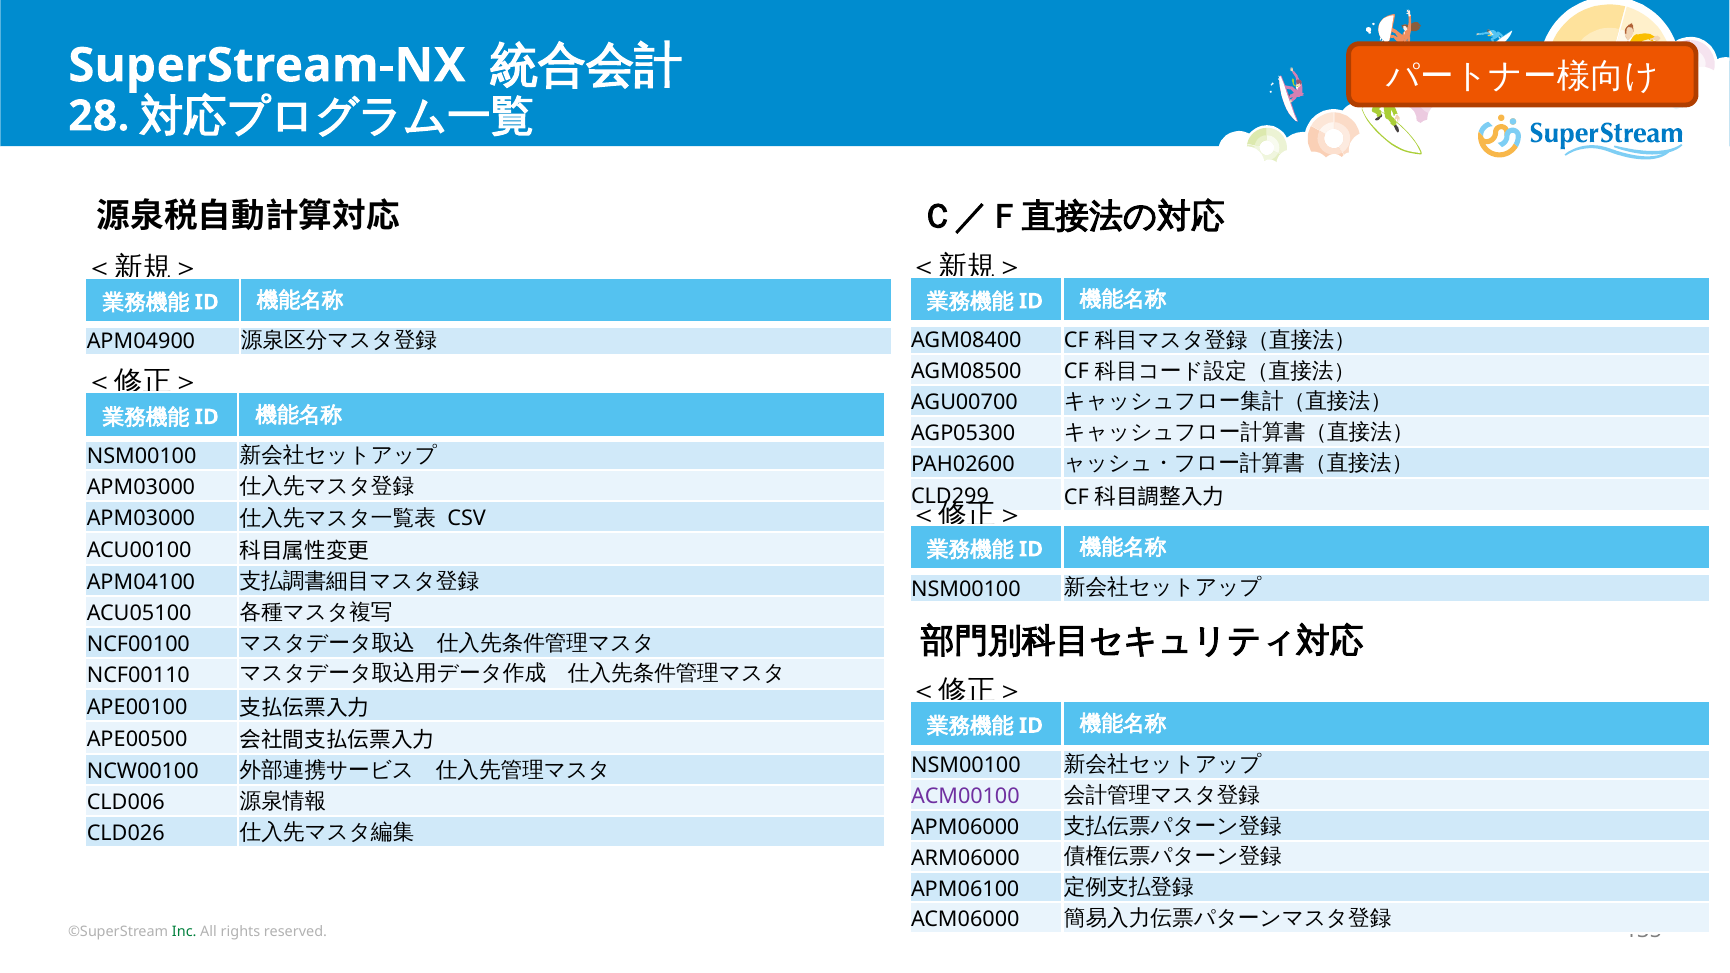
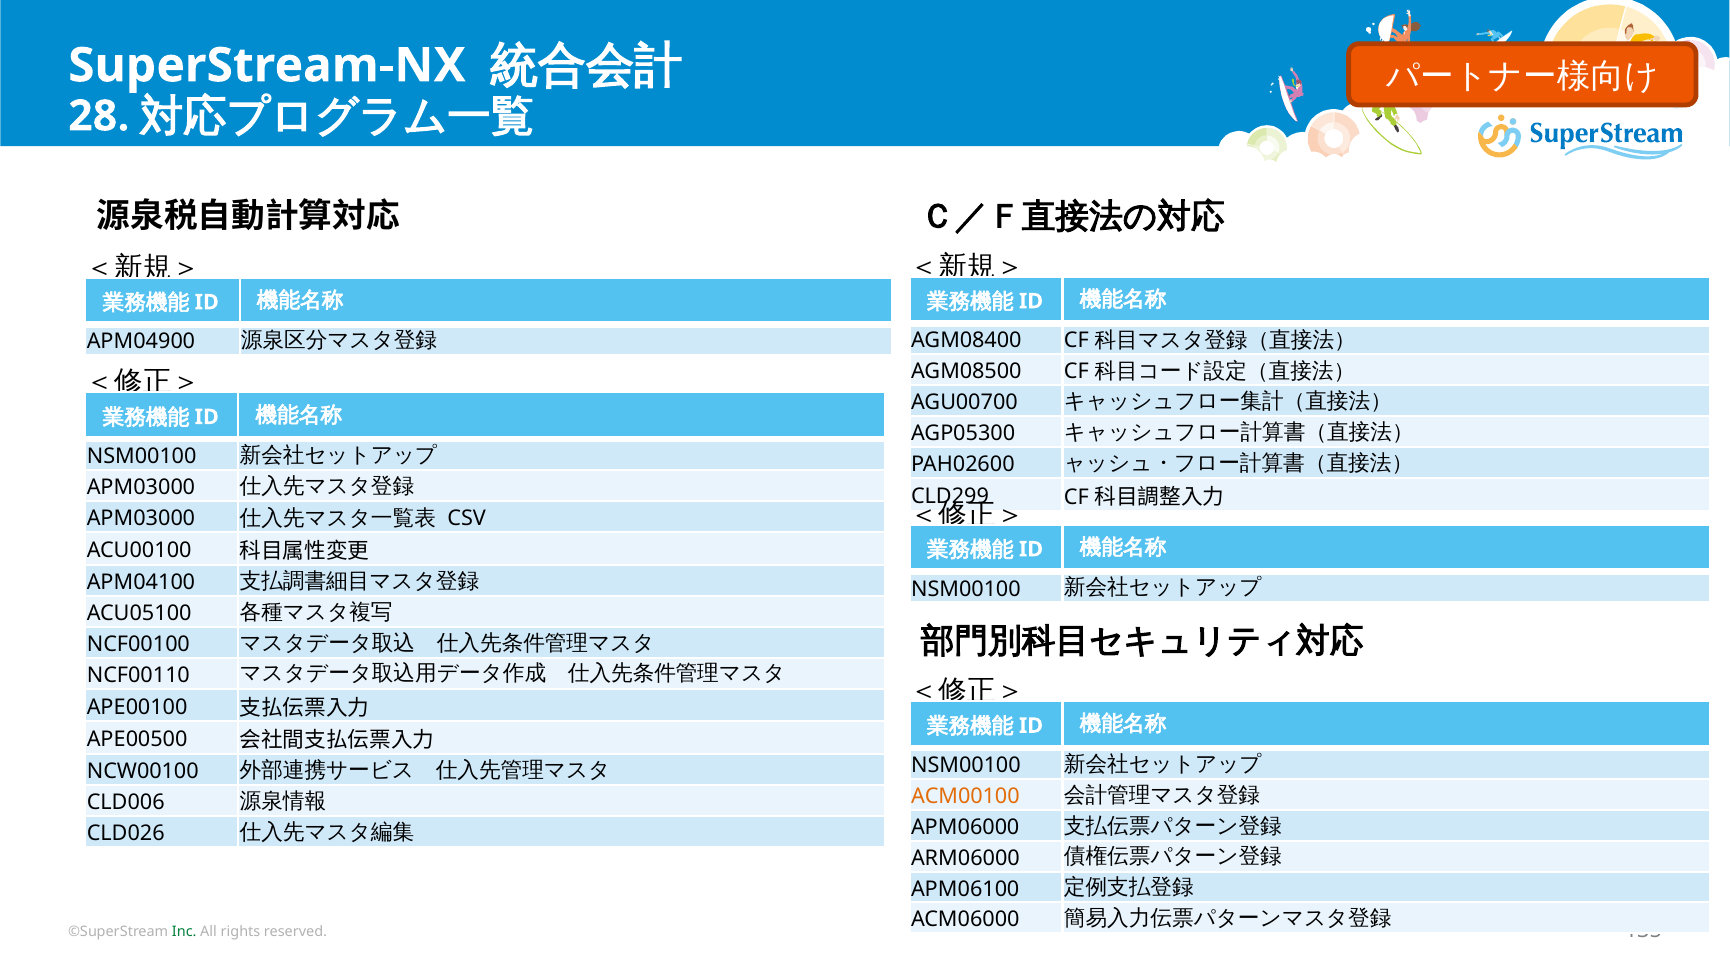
ACM00100 colour: purple -> orange
